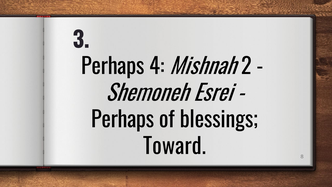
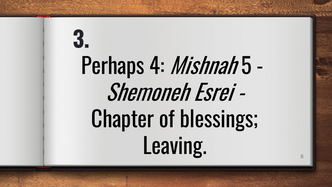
2: 2 -> 5
Perhaps at (123, 120): Perhaps -> Chapter
Toward: Toward -> Leaving
